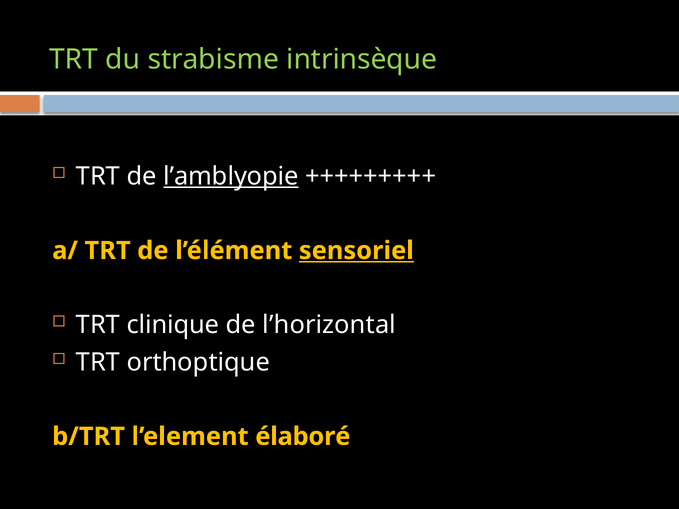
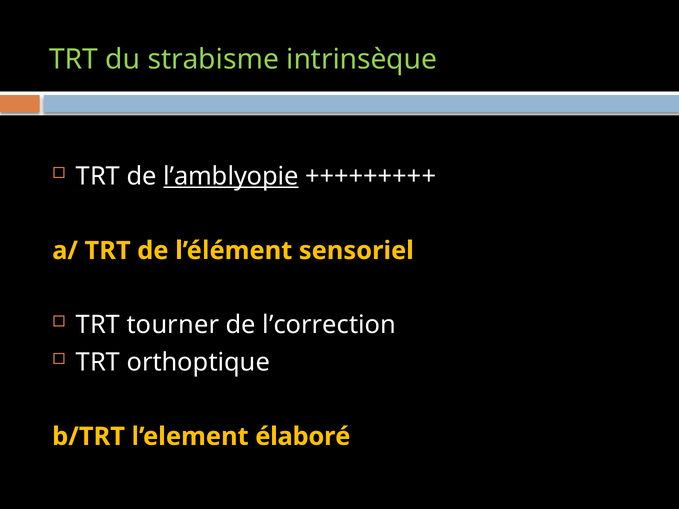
sensoriel underline: present -> none
clinique: clinique -> tourner
l’horizontal: l’horizontal -> l’correction
